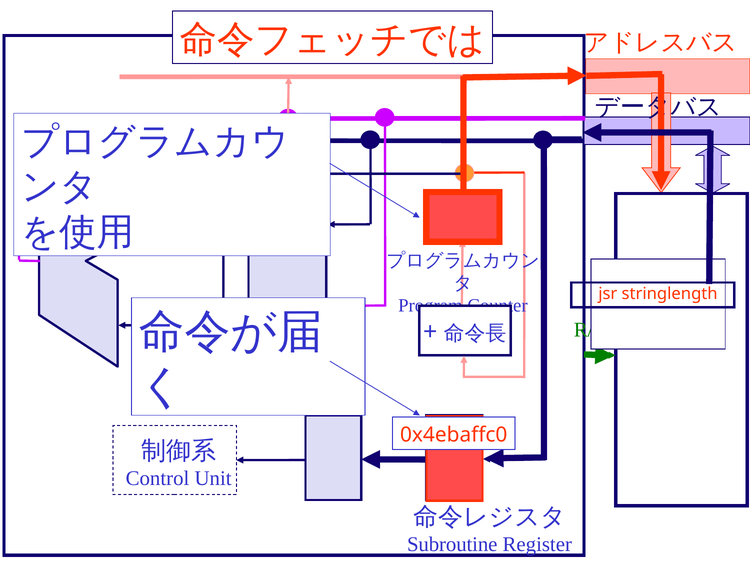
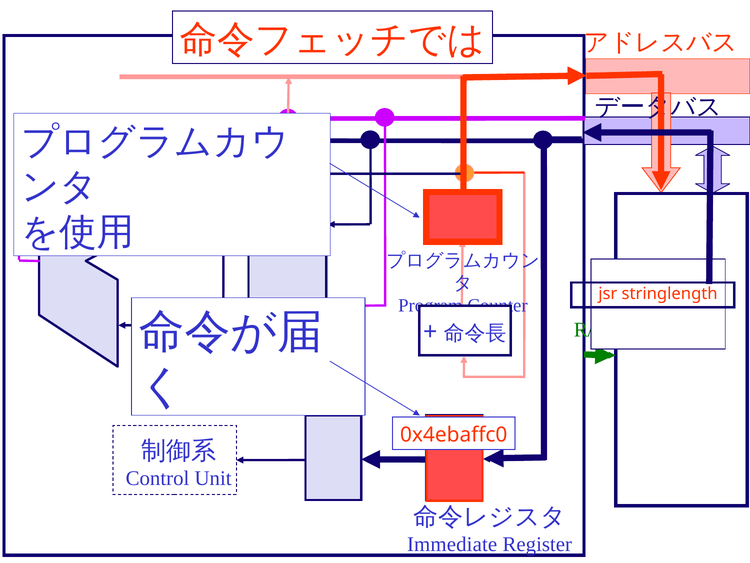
Subroutine: Subroutine -> Immediate
